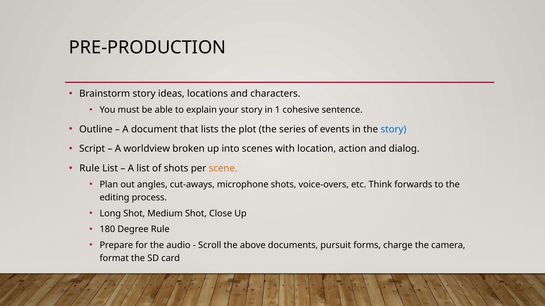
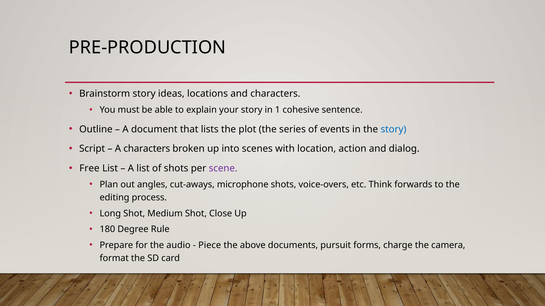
A worldview: worldview -> characters
Rule at (89, 169): Rule -> Free
scene colour: orange -> purple
Scroll: Scroll -> Piece
